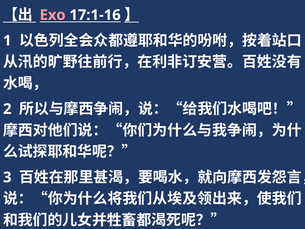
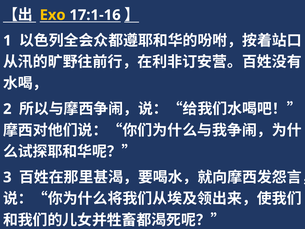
Exo colour: pink -> yellow
